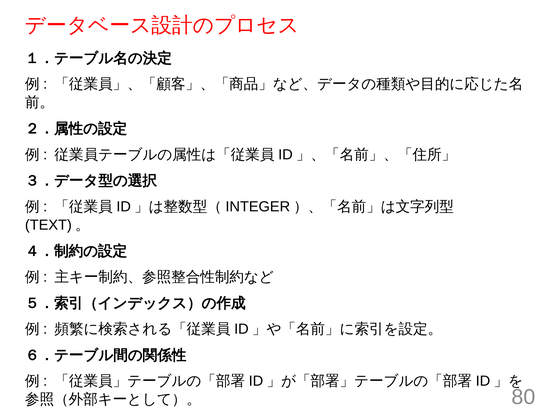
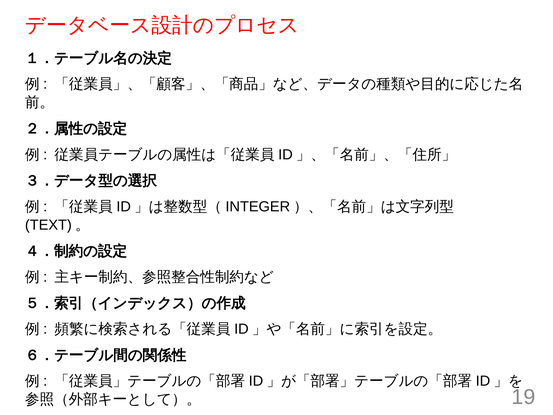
80: 80 -> 19
